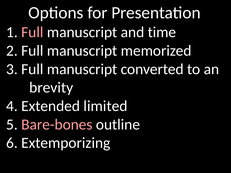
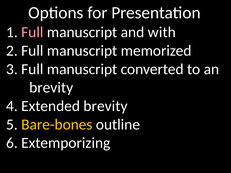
time: time -> with
Extended limited: limited -> brevity
Bare-bones colour: pink -> yellow
